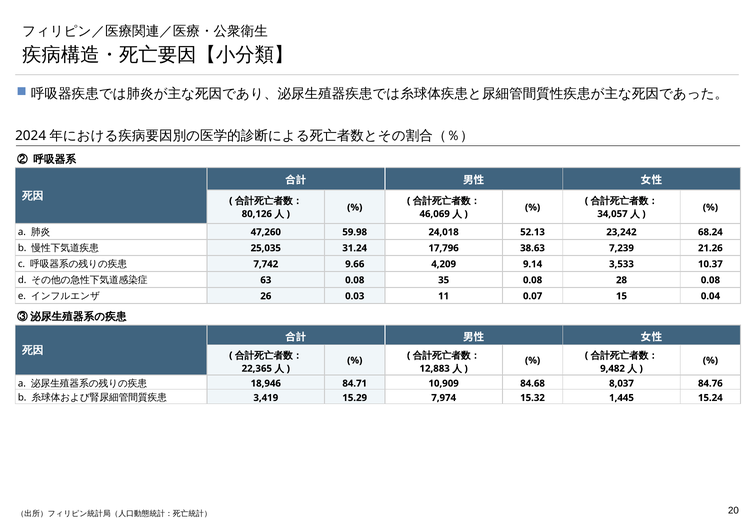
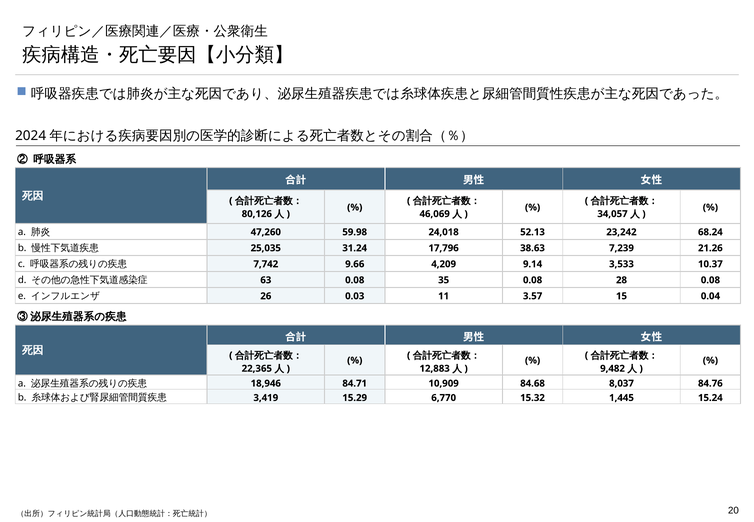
0.07: 0.07 -> 3.57
7,974: 7,974 -> 6,770
